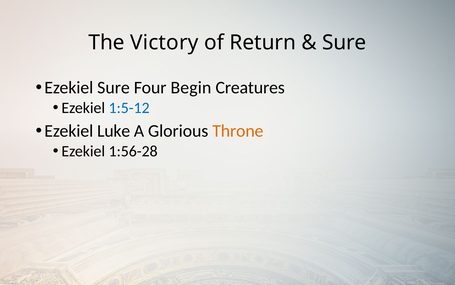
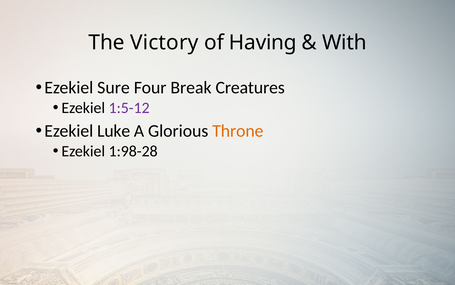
Return: Return -> Having
Sure at (344, 42): Sure -> With
Begin: Begin -> Break
1:5-12 colour: blue -> purple
1:56-28: 1:56-28 -> 1:98-28
